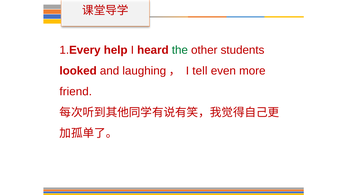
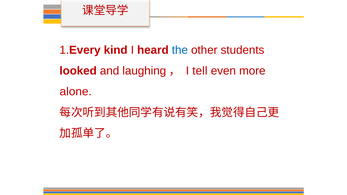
help: help -> kind
the colour: green -> blue
friend: friend -> alone
